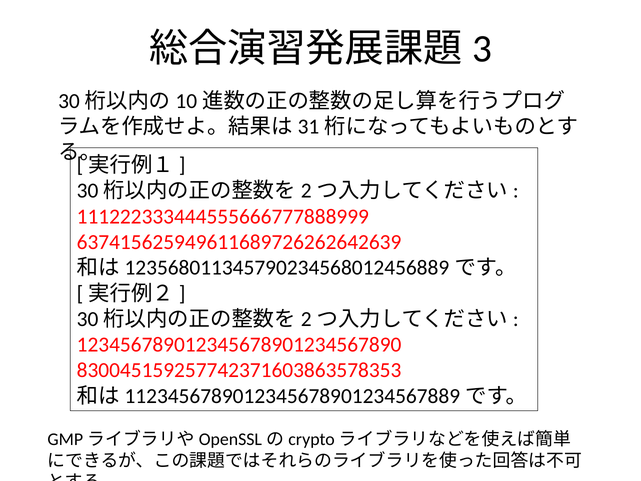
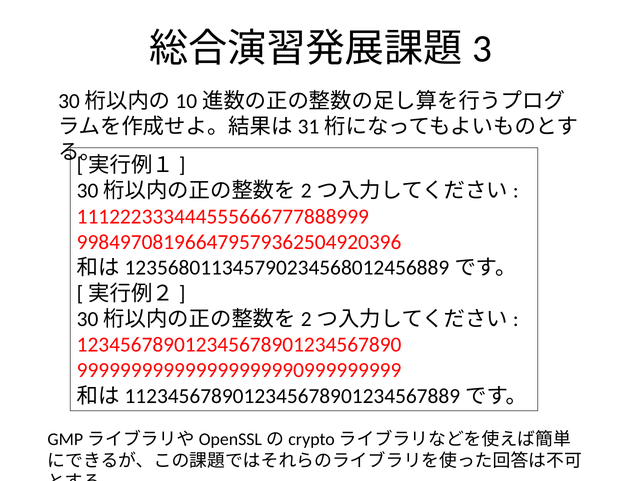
637415625949611689726262642639: 637415625949611689726262642639 -> 998497081966479579362504920396
830045159257742371603863578353: 830045159257742371603863578353 -> 999999999999999999990999999999
